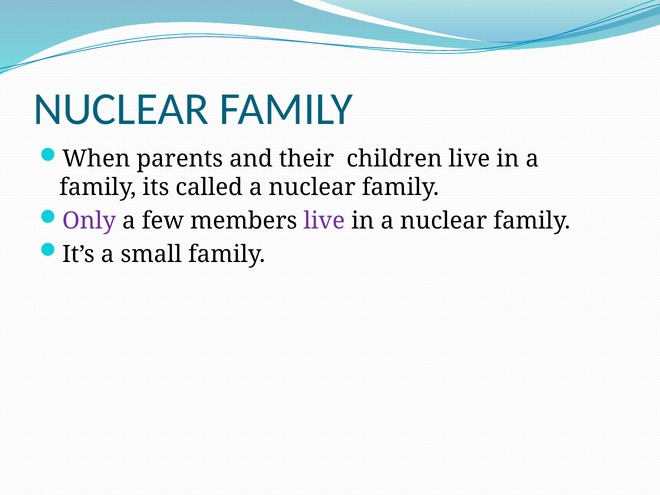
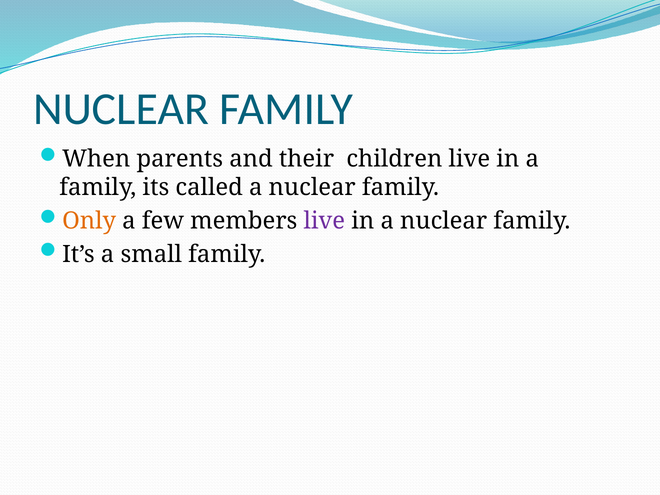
Only colour: purple -> orange
